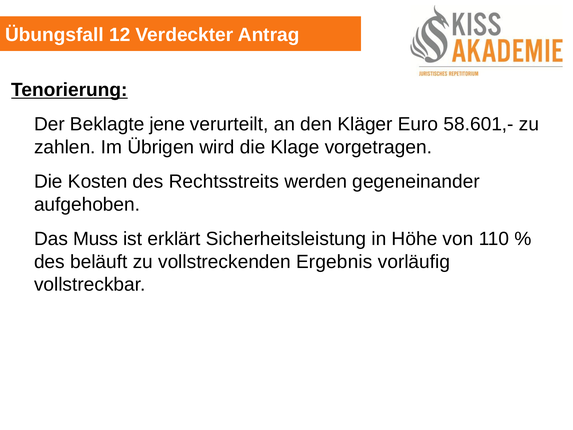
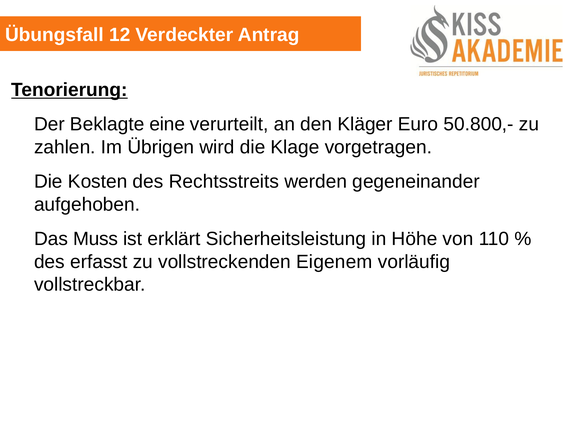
jene: jene -> eine
58.601,-: 58.601,- -> 50.800,-
beläuft: beläuft -> erfasst
Ergebnis: Ergebnis -> Eigenem
